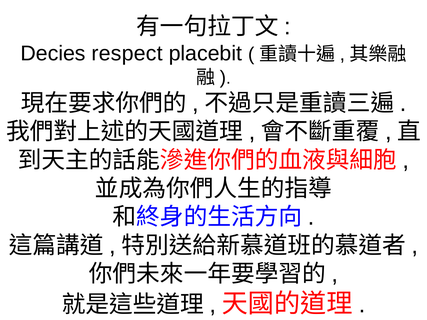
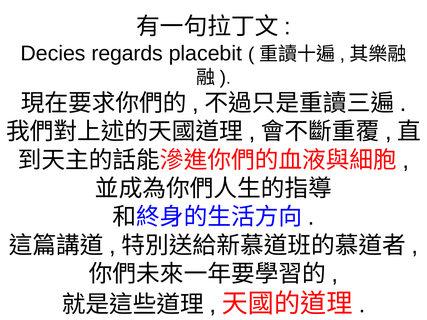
respect: respect -> regards
